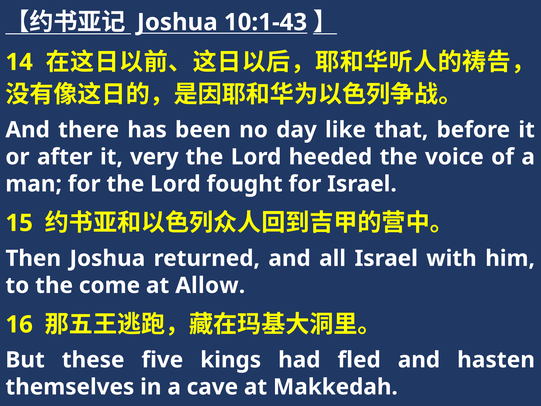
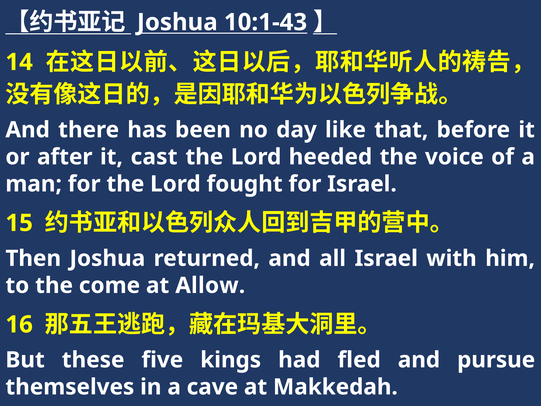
very: very -> cast
hasten: hasten -> pursue
